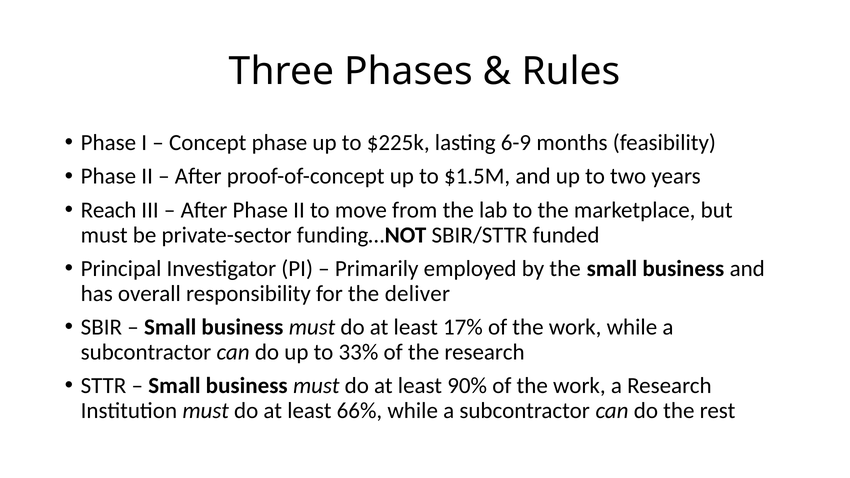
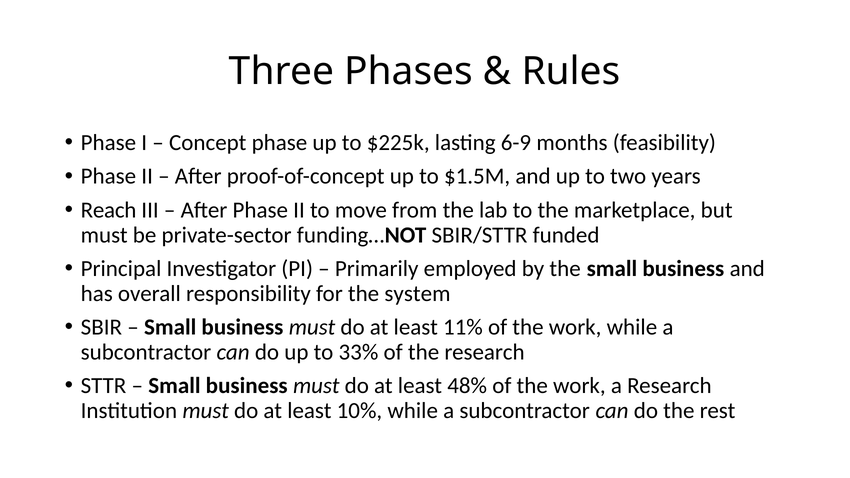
deliver: deliver -> system
17%: 17% -> 11%
90%: 90% -> 48%
66%: 66% -> 10%
